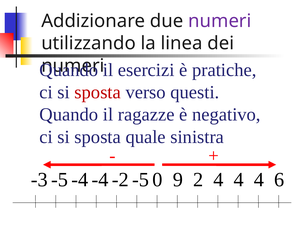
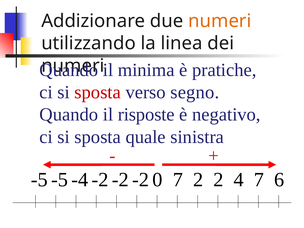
numeri at (220, 21) colour: purple -> orange
esercizi: esercizi -> minima
questi: questi -> segno
ragazze: ragazze -> risposte
-3 at (39, 180): -3 -> -5
-4 at (100, 180): -4 -> -2
-5 at (141, 180): -5 -> -2
0 9: 9 -> 7
2 4: 4 -> 2
4 at (259, 180): 4 -> 7
